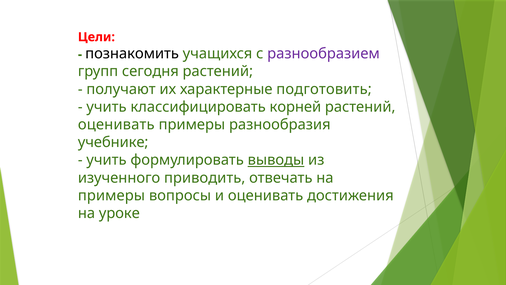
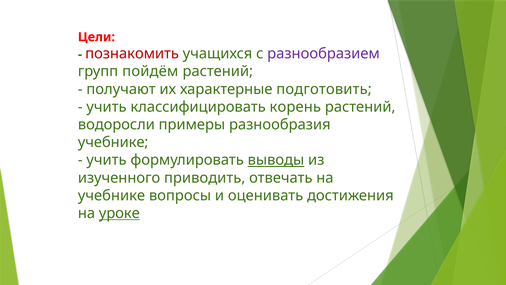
познакомить colour: black -> red
сегодня: сегодня -> пойдём
корней: корней -> корень
оценивать at (116, 124): оценивать -> водоросли
примеры at (111, 195): примеры -> учебнике
уроке underline: none -> present
